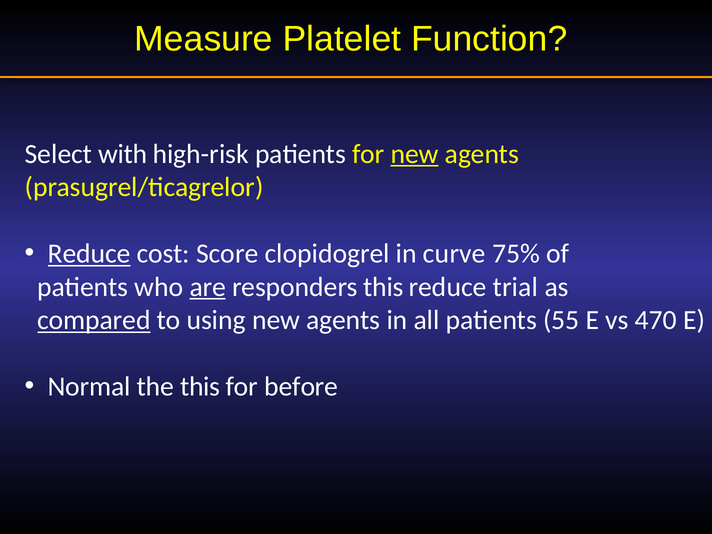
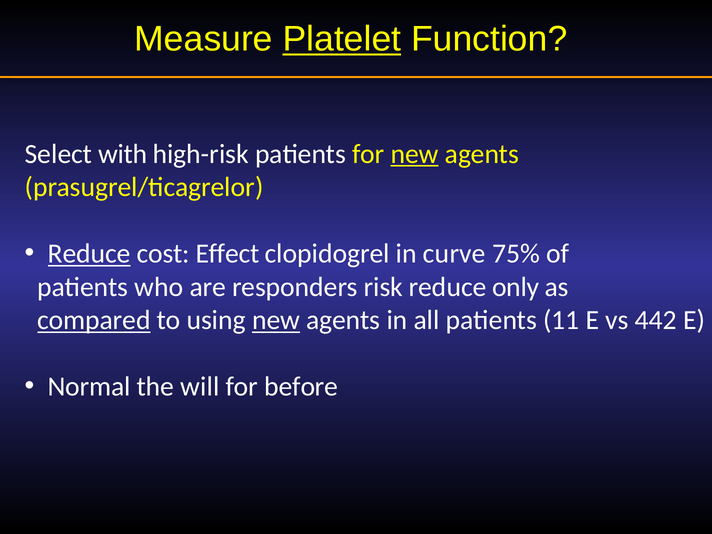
Platelet underline: none -> present
Score: Score -> Effect
are underline: present -> none
responders this: this -> risk
trial: trial -> only
new at (276, 320) underline: none -> present
55: 55 -> 11
470: 470 -> 442
the this: this -> will
